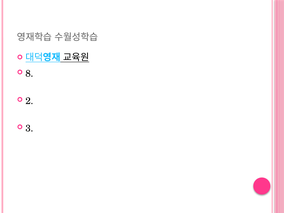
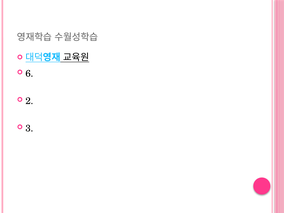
8: 8 -> 6
